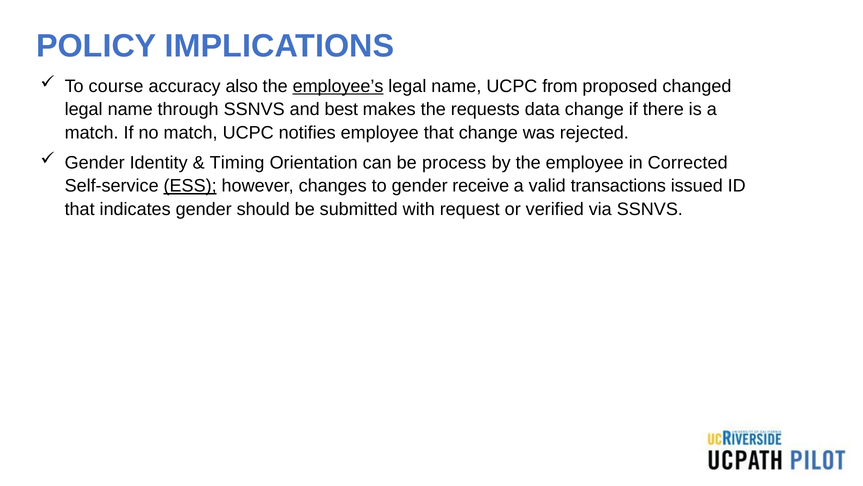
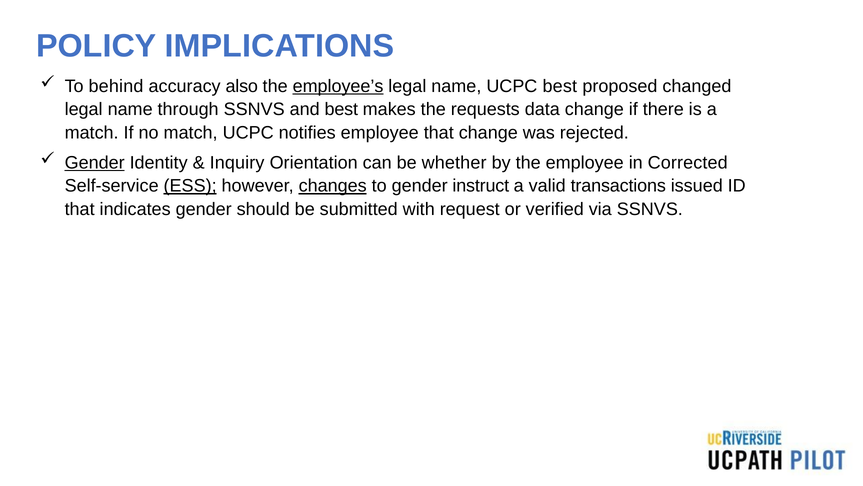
course: course -> behind
UCPC from: from -> best
Gender at (95, 163) underline: none -> present
Timing: Timing -> Inquiry
process: process -> whether
changes underline: none -> present
receive: receive -> instruct
